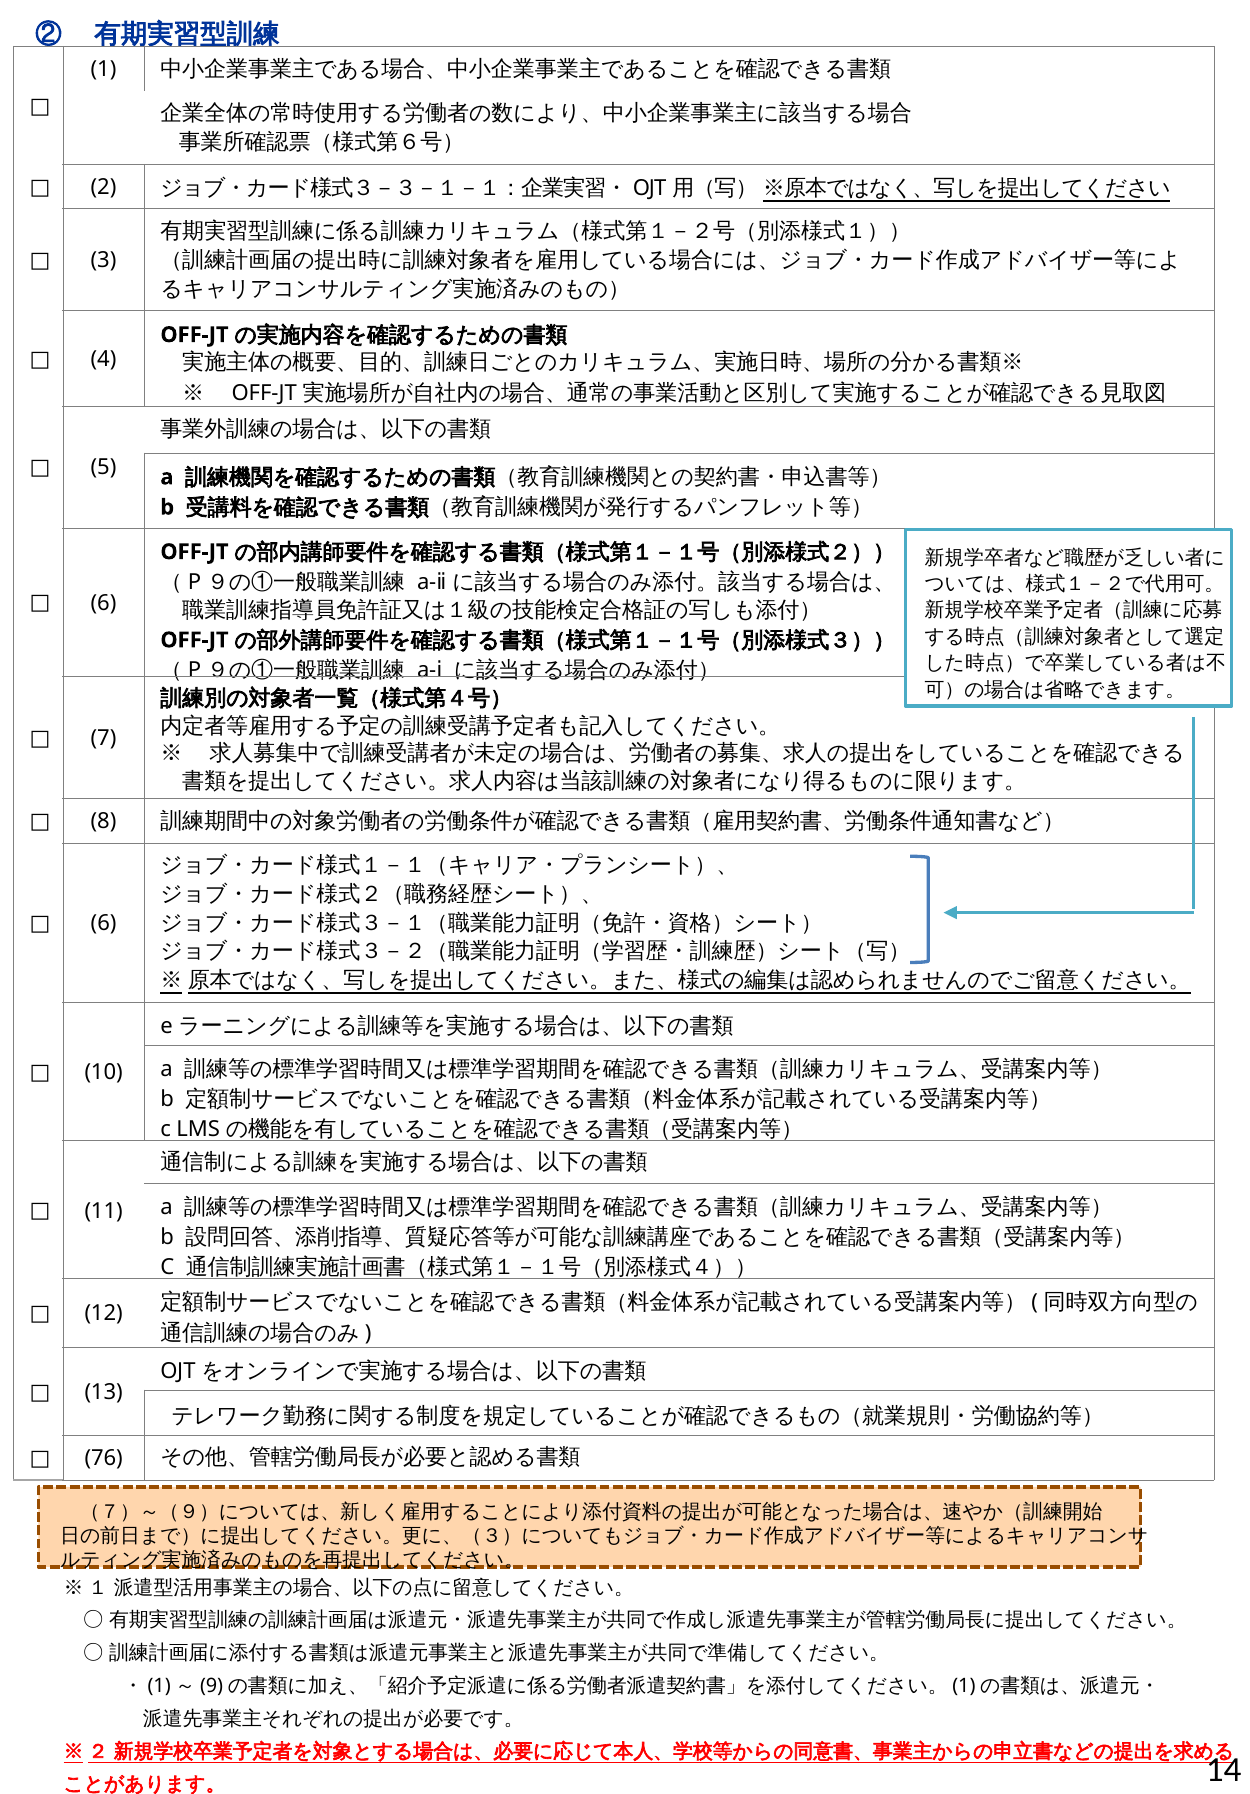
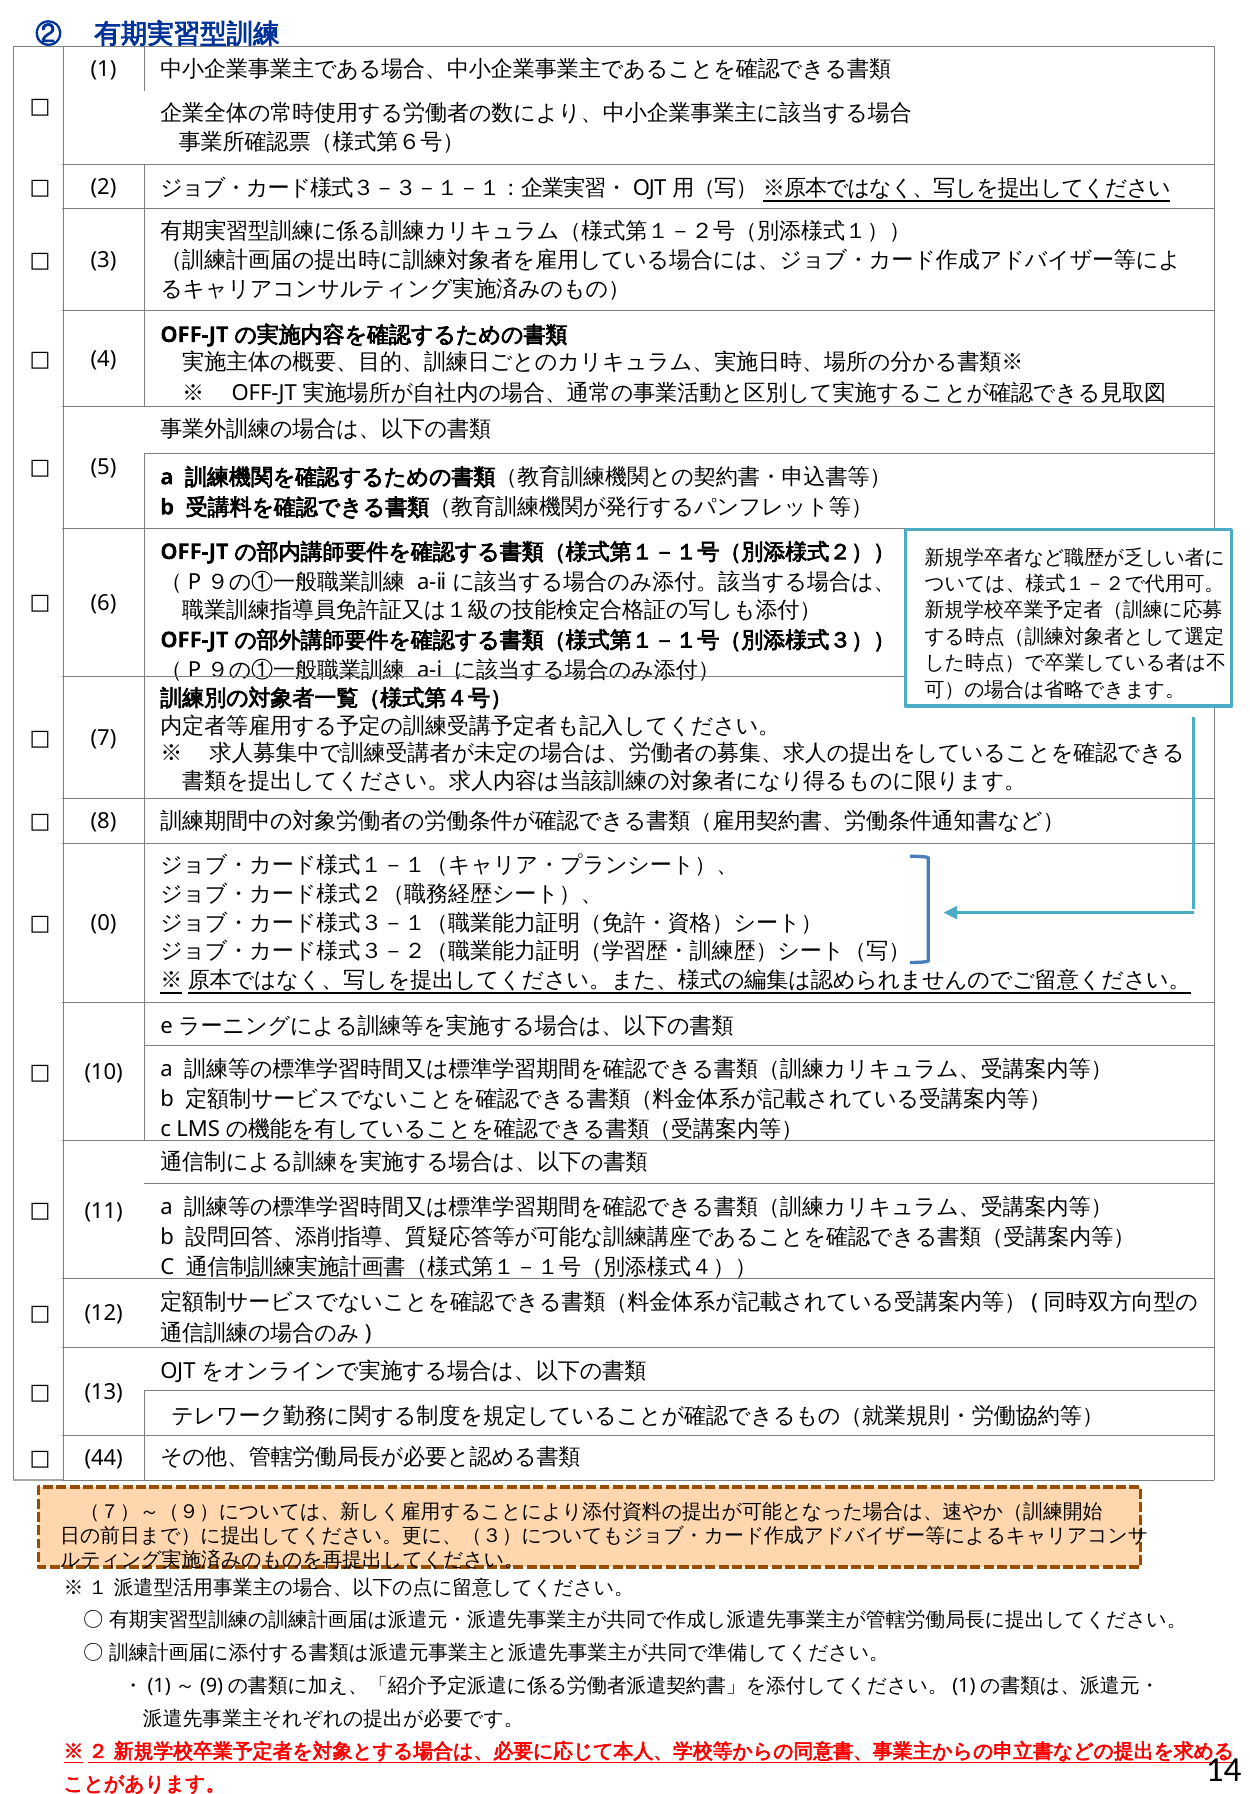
6 at (104, 923): 6 -> 0
76: 76 -> 44
